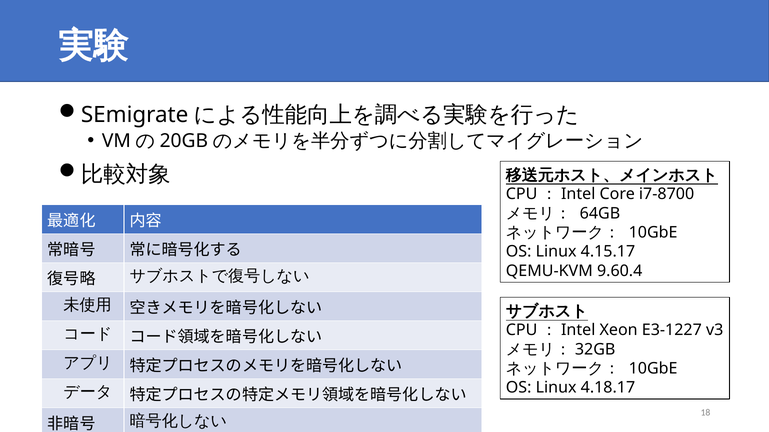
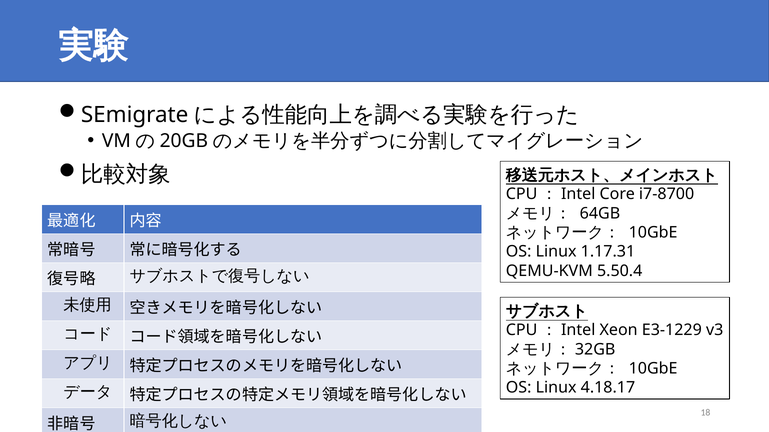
4.15.17: 4.15.17 -> 1.17.31
9.60.4: 9.60.4 -> 5.50.4
E3-1227: E3-1227 -> E3-1229
